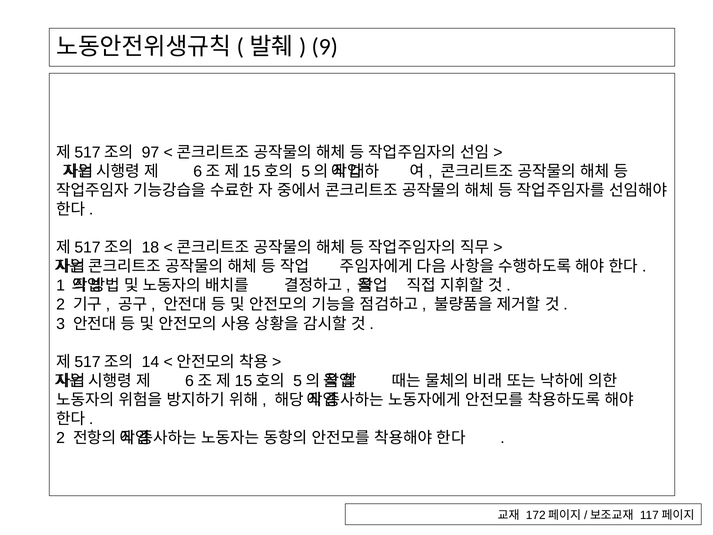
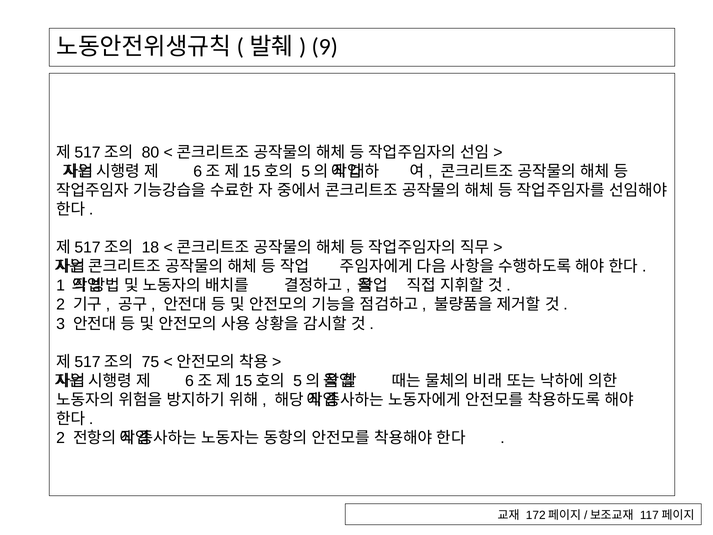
97: 97 -> 80
14: 14 -> 75
